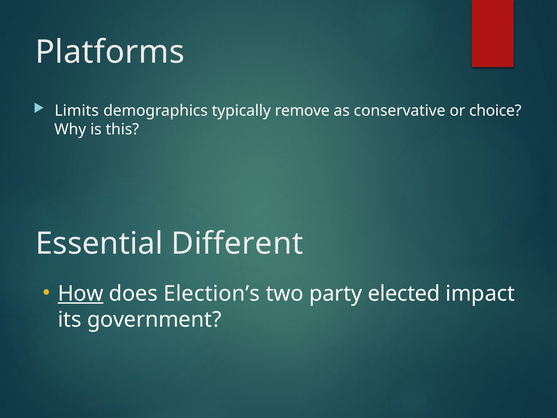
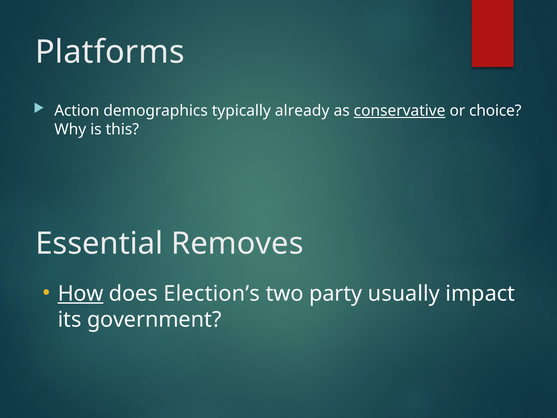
Limits: Limits -> Action
remove: remove -> already
conservative underline: none -> present
Different: Different -> Removes
elected: elected -> usually
